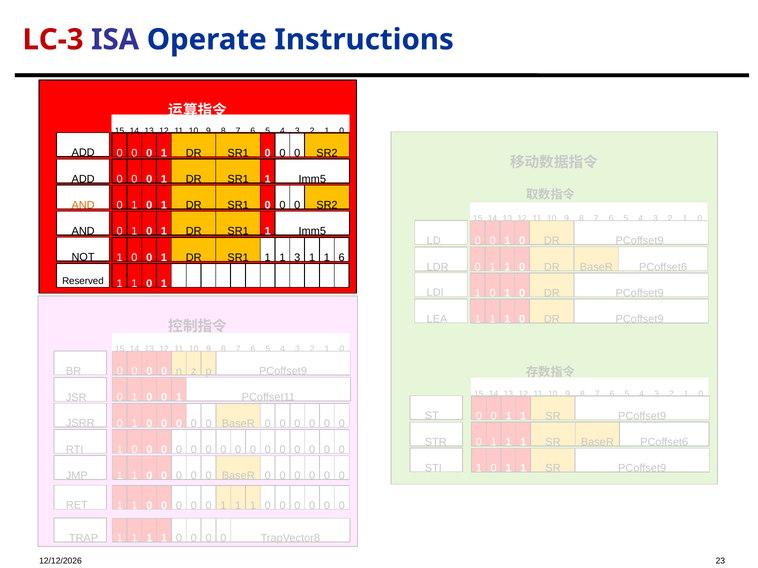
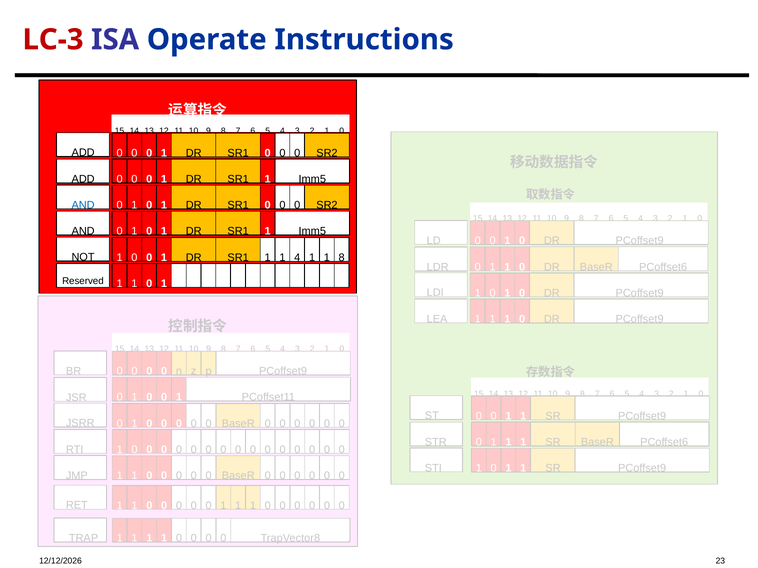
AND at (83, 205) colour: orange -> blue
1 3: 3 -> 4
1 6: 6 -> 8
